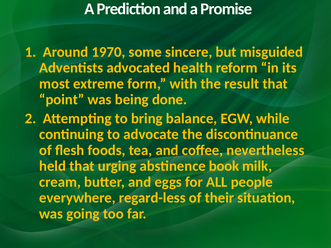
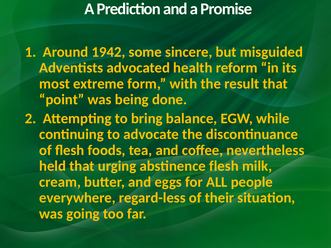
1970: 1970 -> 1942
abstinence book: book -> flesh
